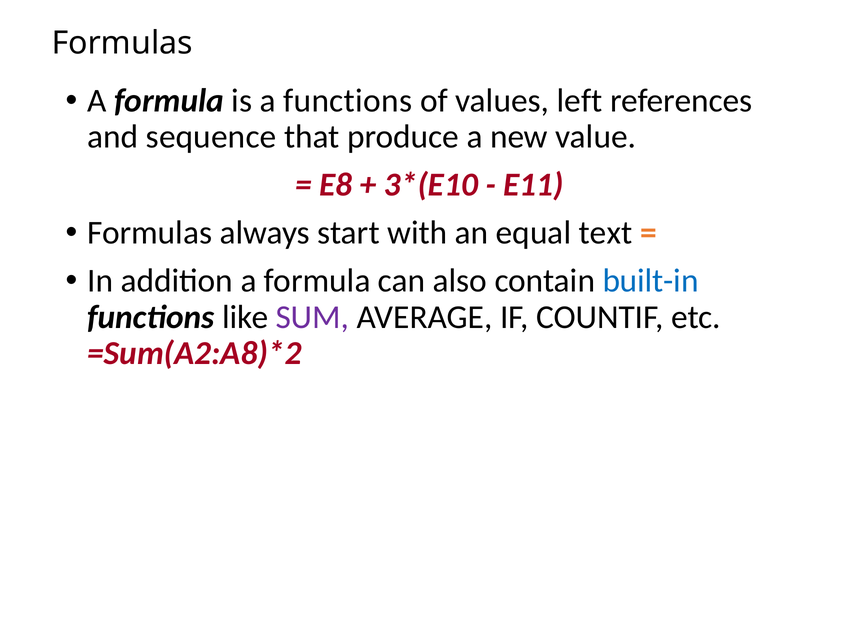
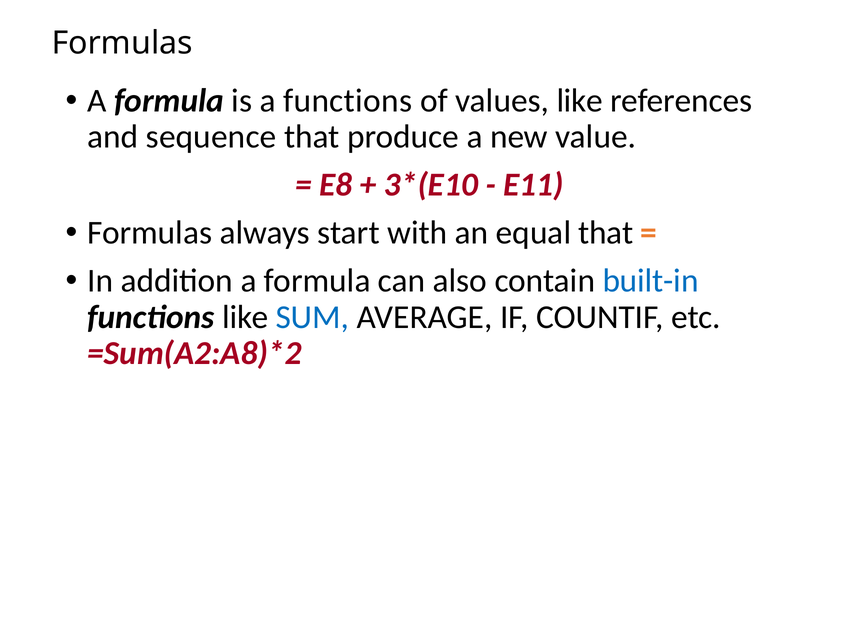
values left: left -> like
equal text: text -> that
SUM colour: purple -> blue
